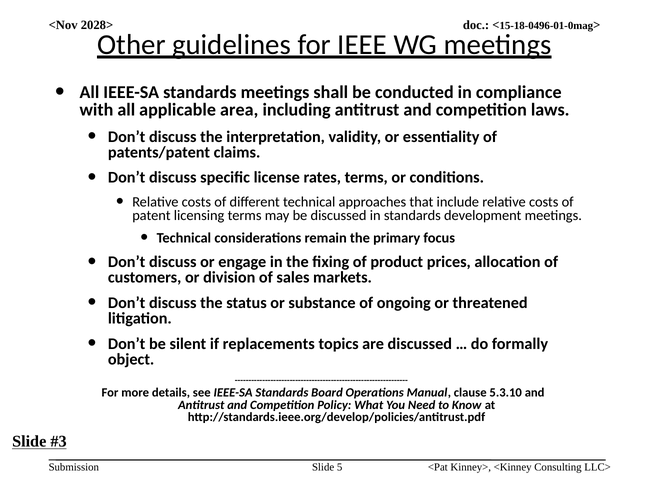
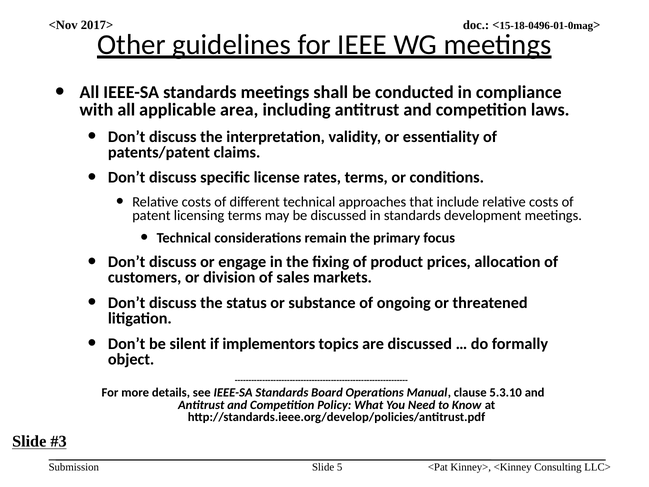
2028>: 2028> -> 2017>
replacements: replacements -> implementors
